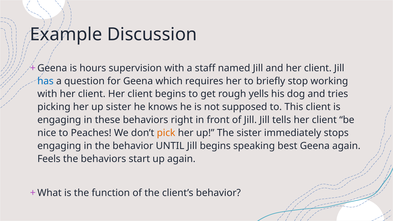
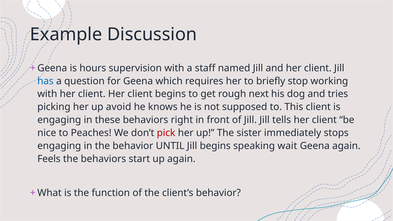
yells: yells -> next
up sister: sister -> avoid
pick colour: orange -> red
best: best -> wait
